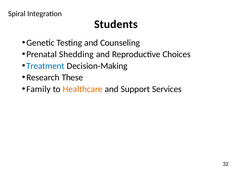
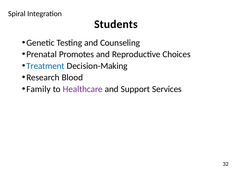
Shedding: Shedding -> Promotes
These: These -> Blood
Healthcare colour: orange -> purple
